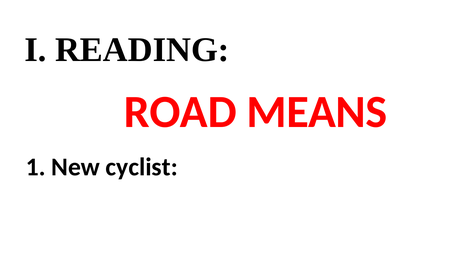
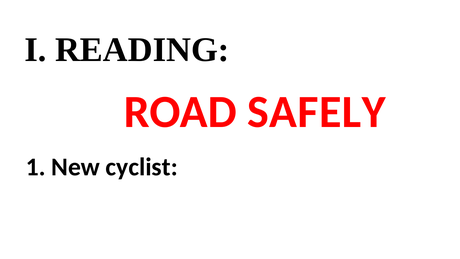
MEANS: MEANS -> SAFELY
